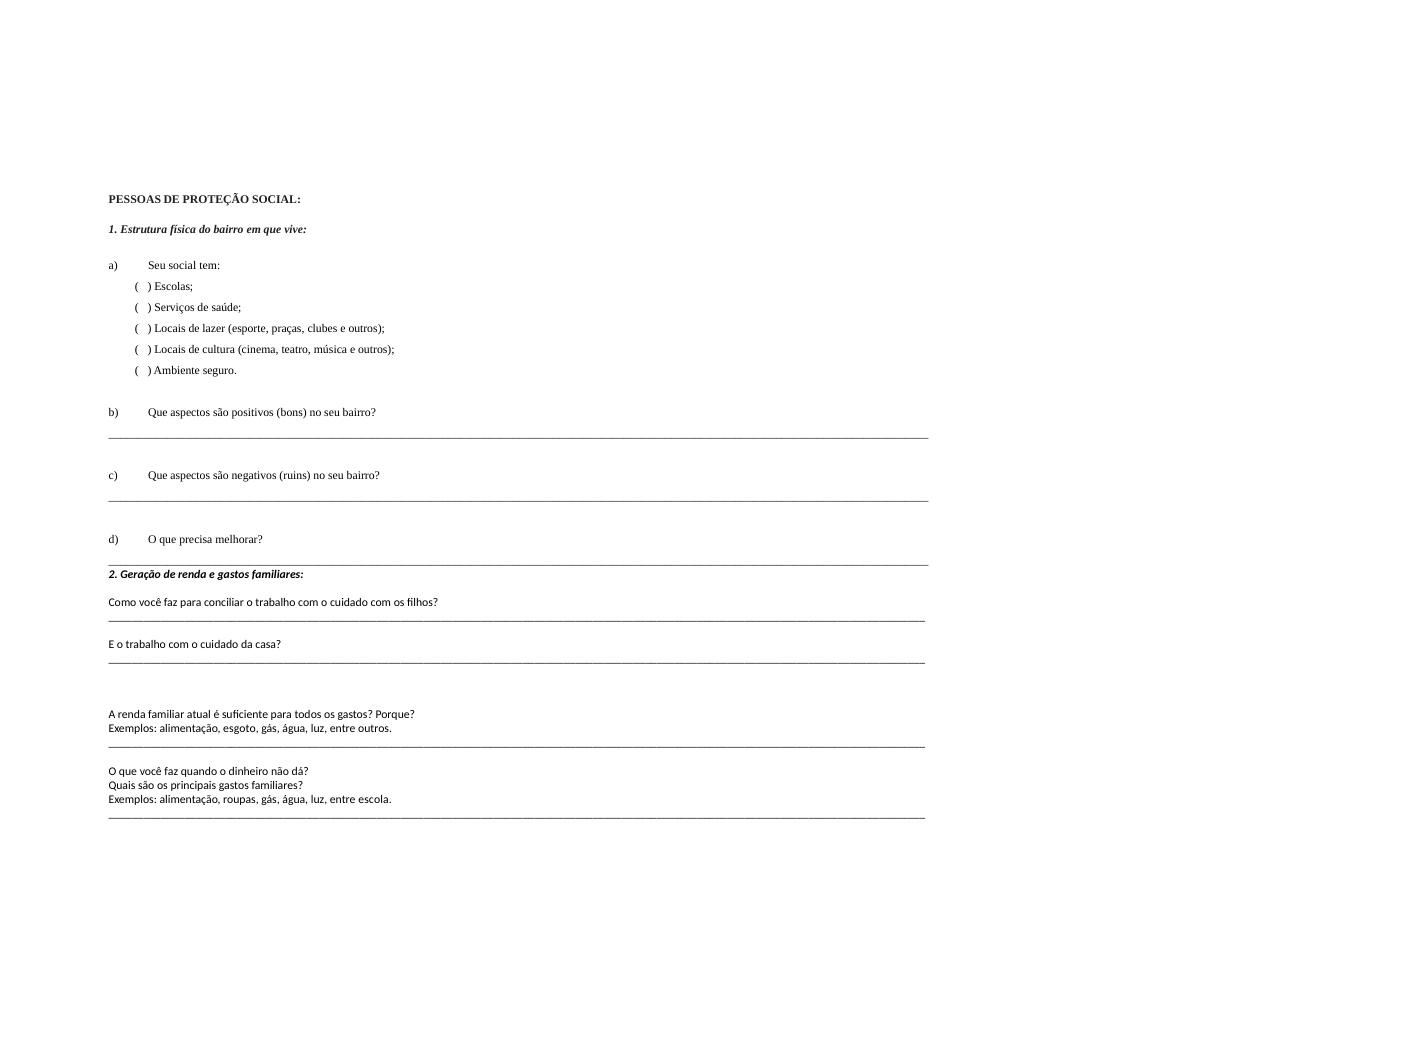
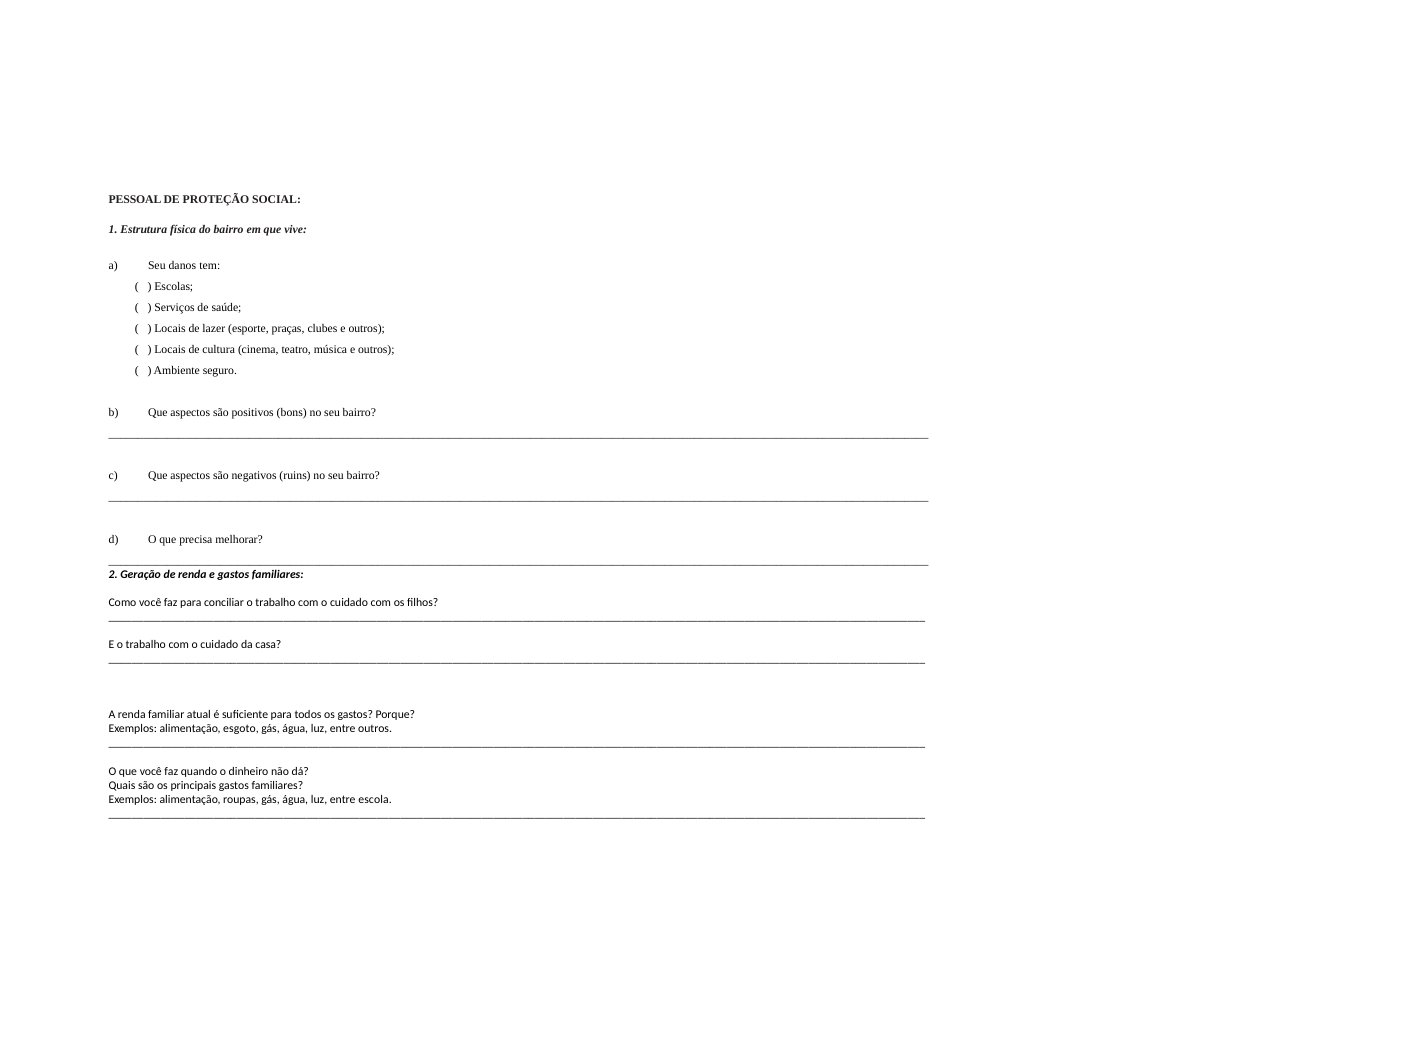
PESSOAS: PESSOAS -> PESSOAL
Seu social: social -> danos
